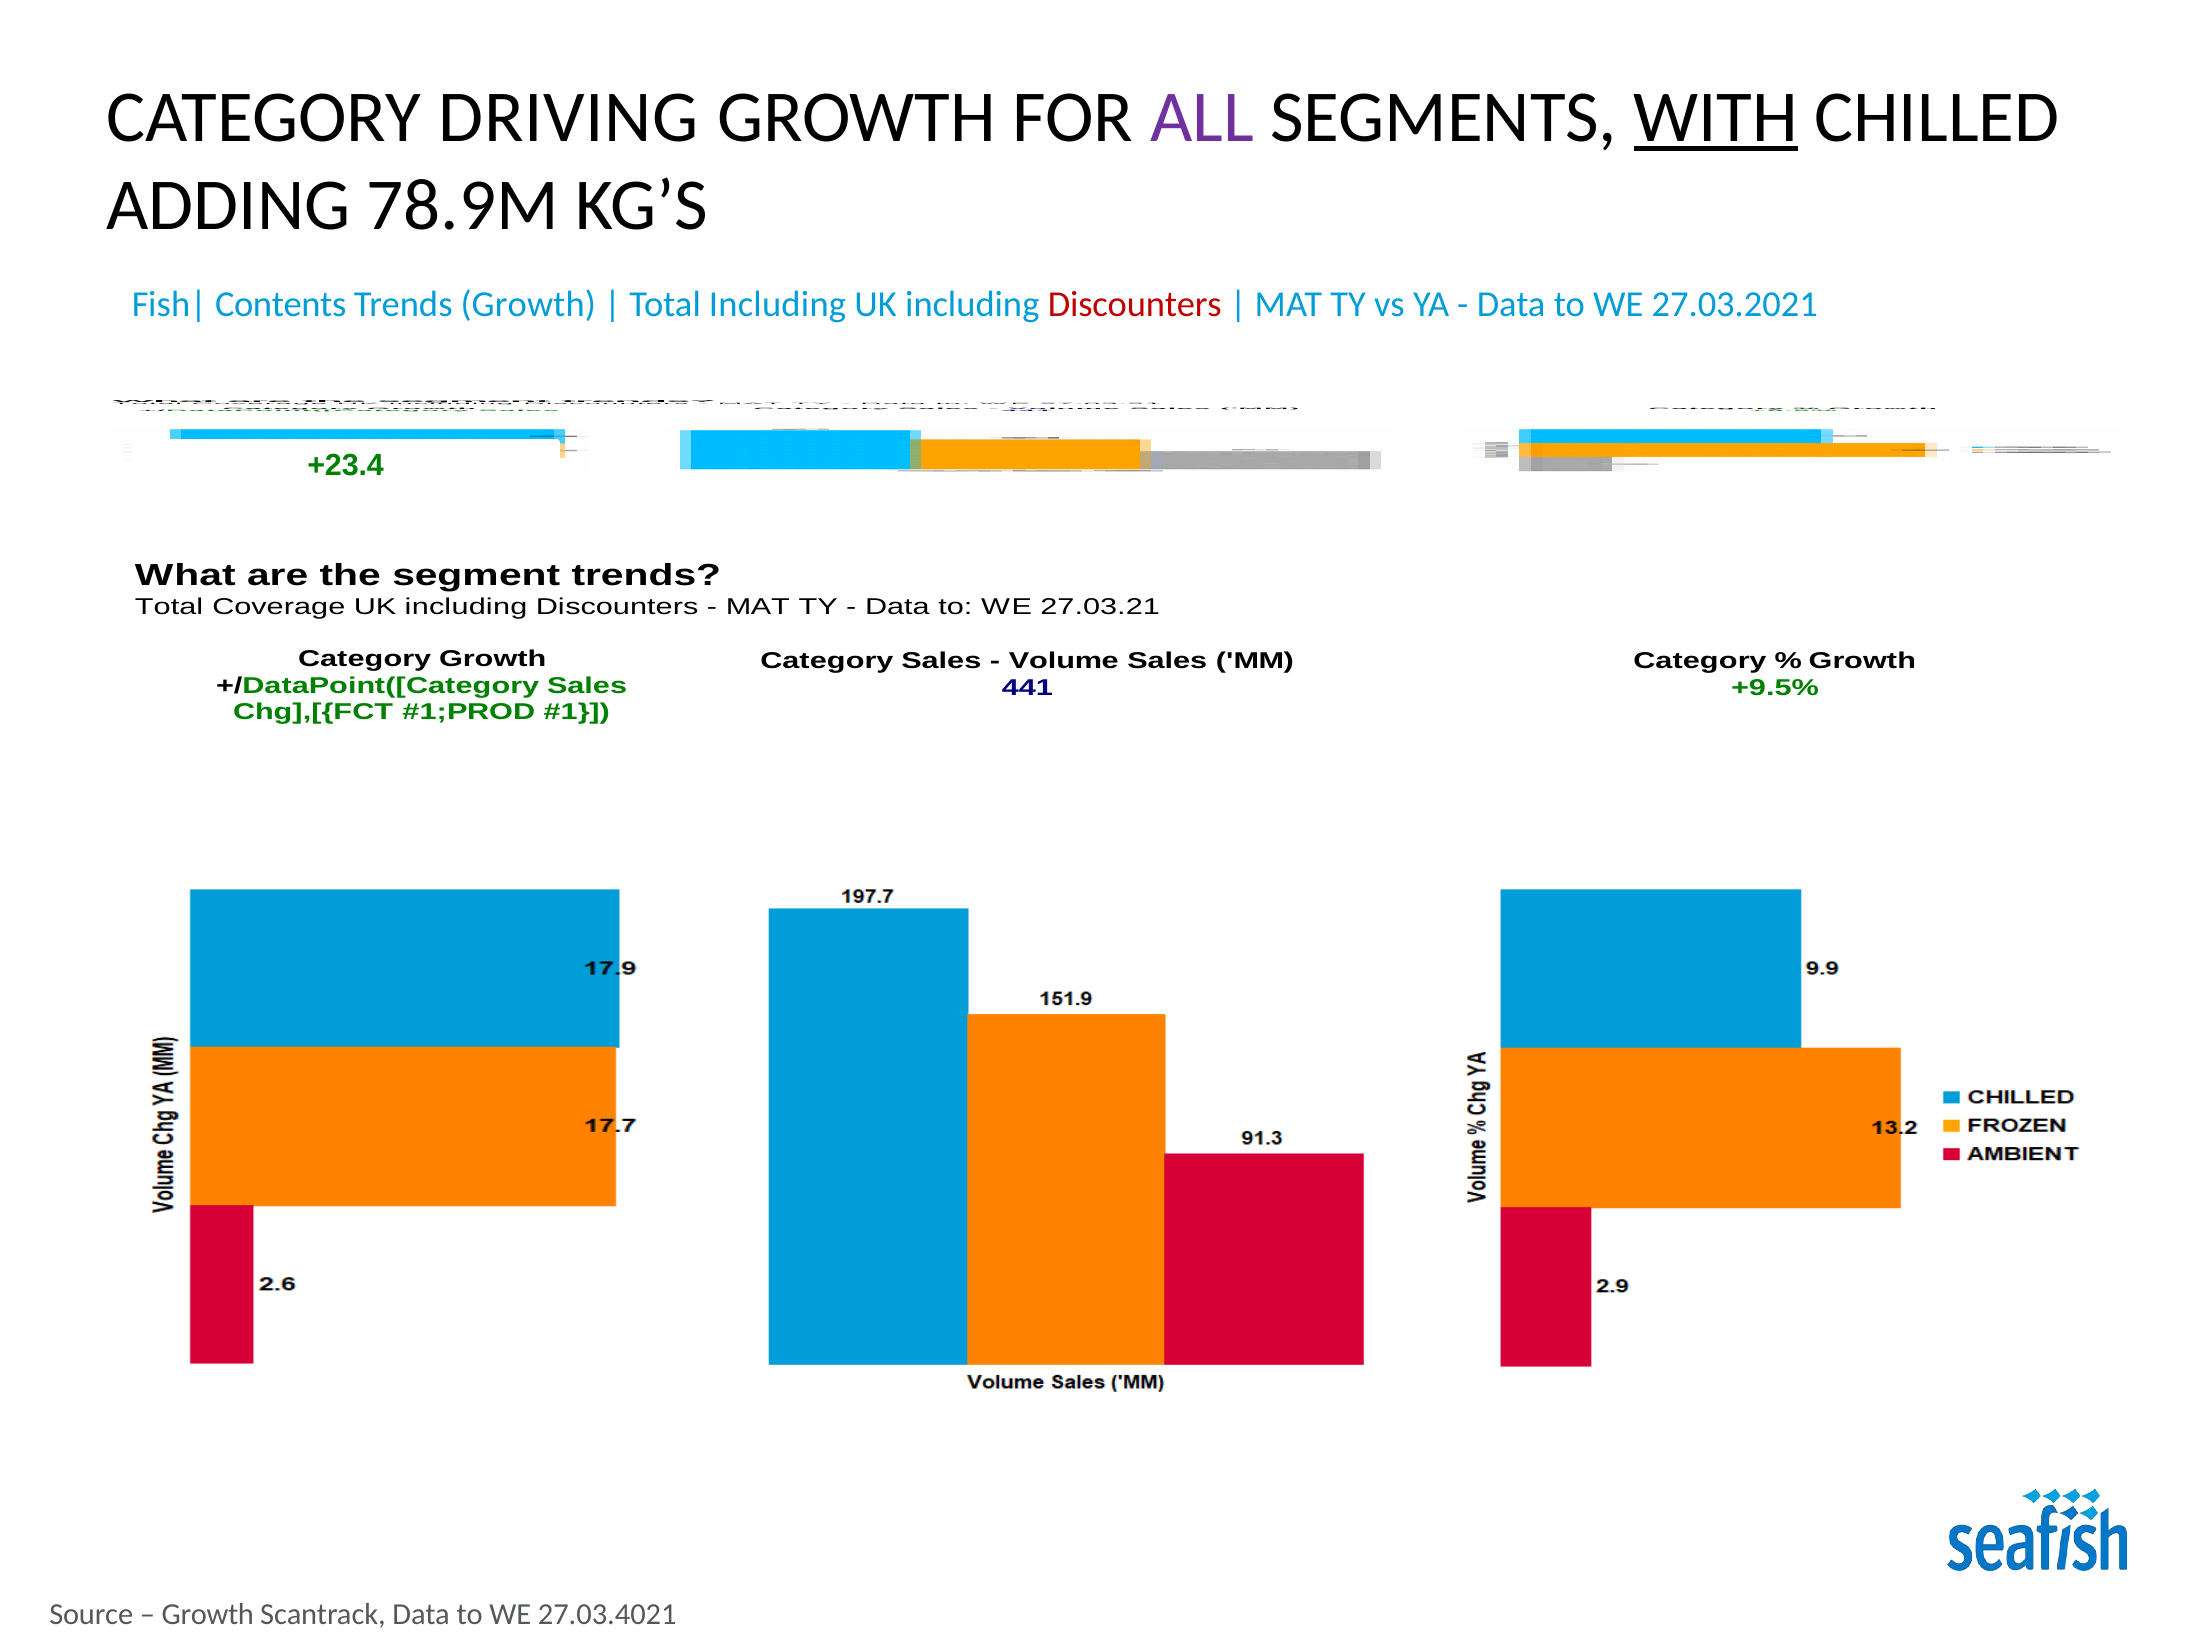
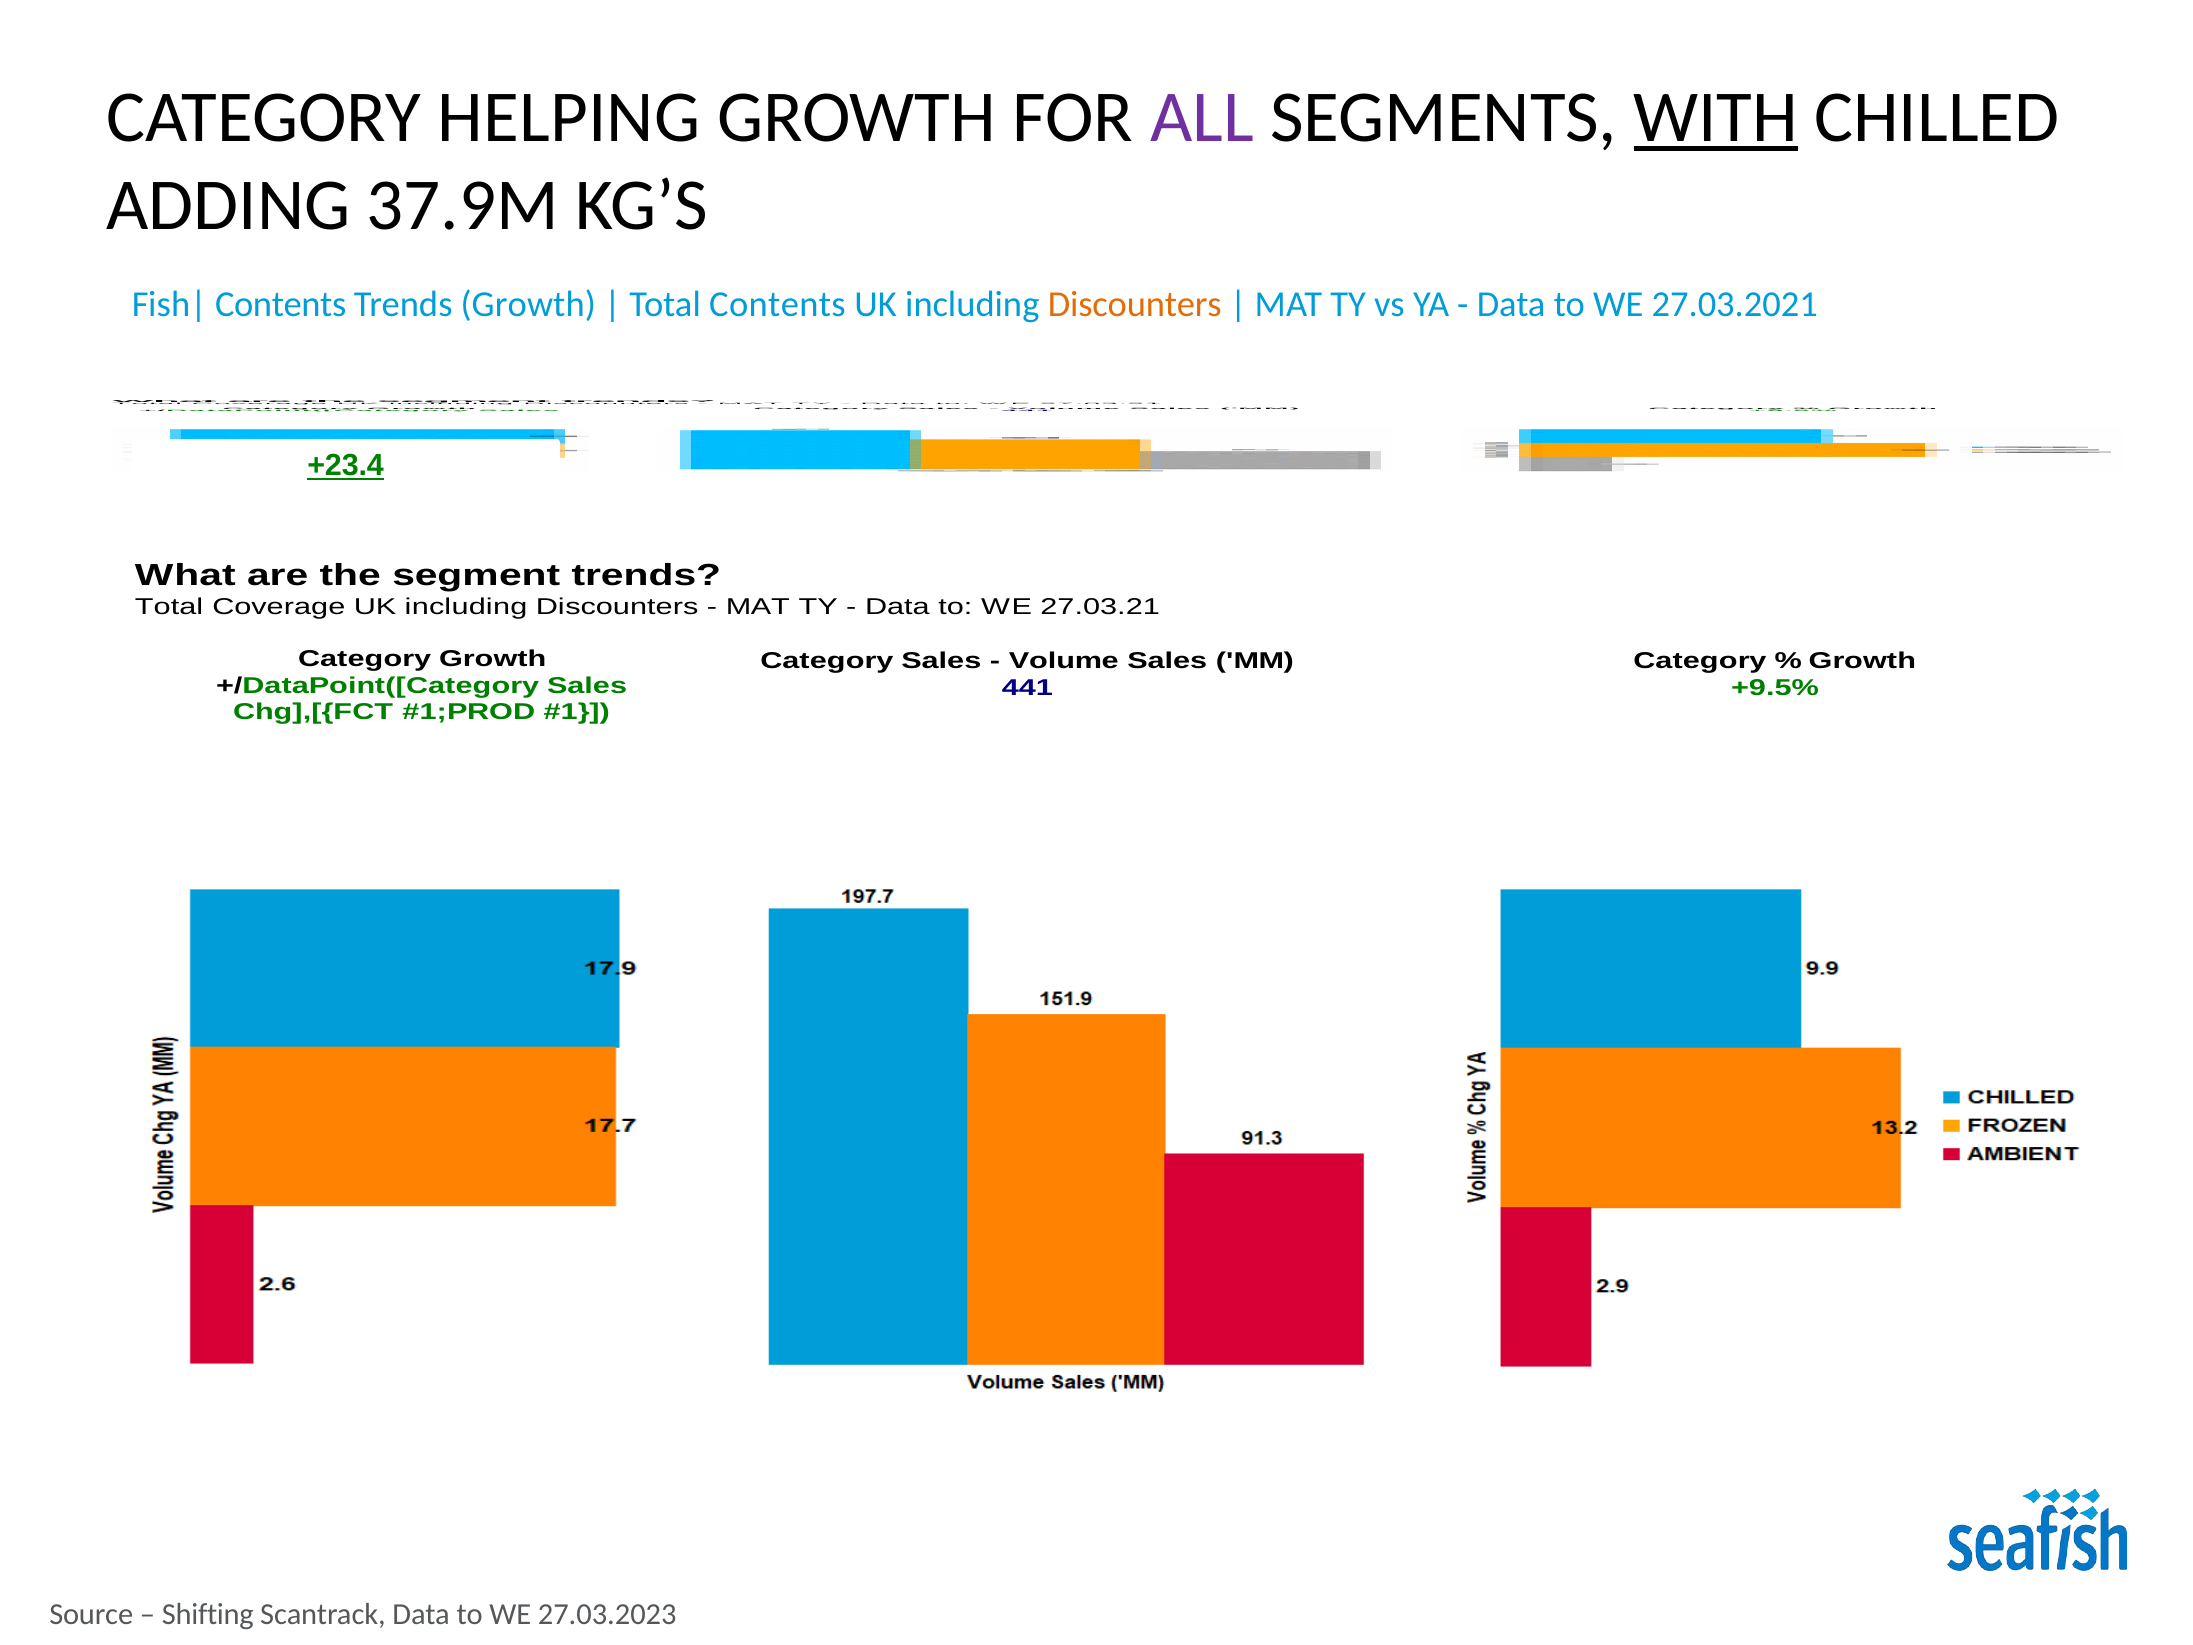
DRIVING: DRIVING -> HELPING
78.9M: 78.9M -> 37.9M
Total Including: Including -> Contents
Discounters at (1135, 304) colour: red -> orange
+23.4 underline: none -> present
Growth at (208, 1614): Growth -> Shifting
27.03.4021: 27.03.4021 -> 27.03.2023
